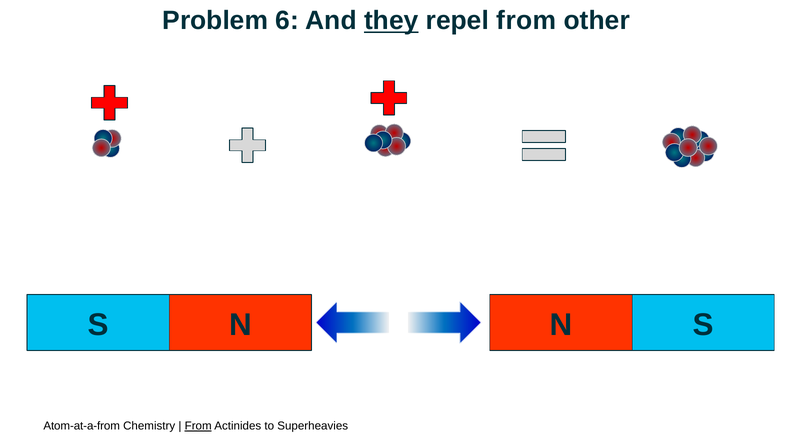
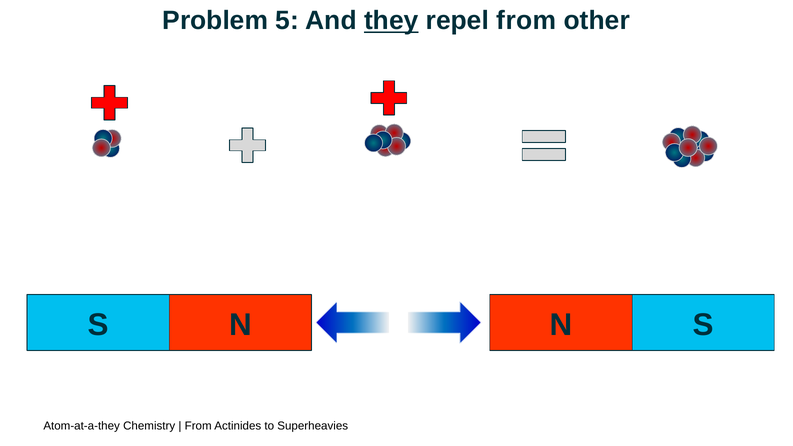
6: 6 -> 5
Atom-at-a-from: Atom-at-a-from -> Atom-at-a-they
From at (198, 426) underline: present -> none
